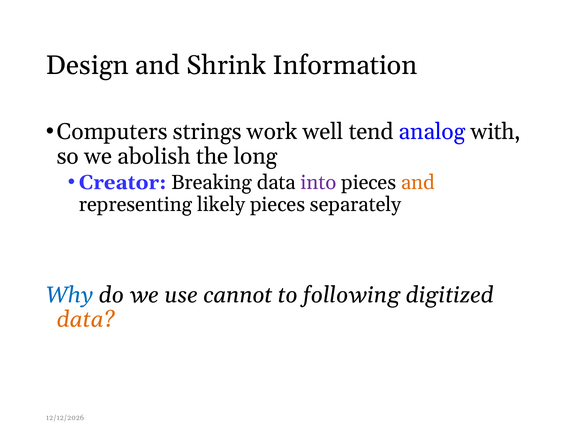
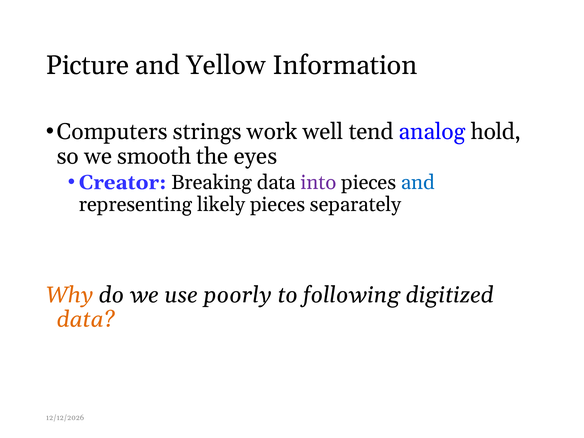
Design: Design -> Picture
Shrink: Shrink -> Yellow
with: with -> hold
abolish: abolish -> smooth
long: long -> eyes
and at (418, 182) colour: orange -> blue
Why colour: blue -> orange
cannot: cannot -> poorly
